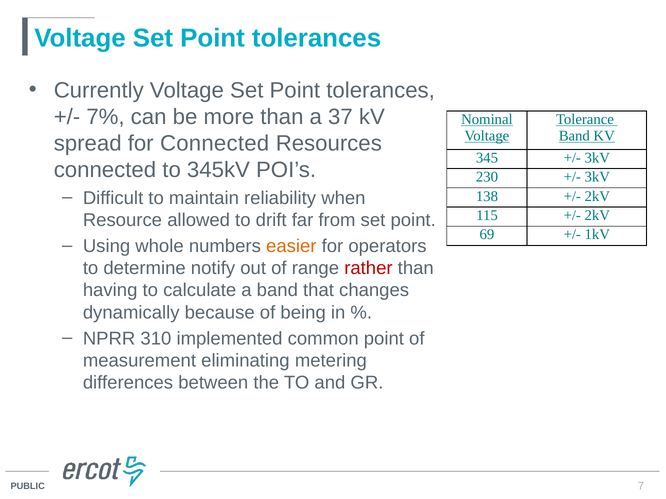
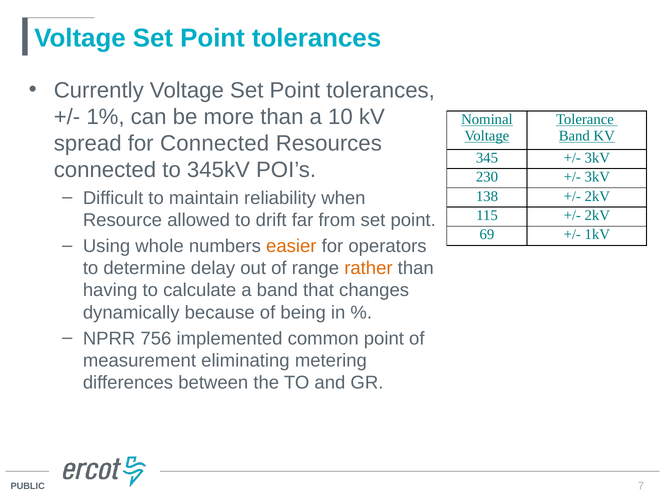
7%: 7% -> 1%
37: 37 -> 10
notify: notify -> delay
rather colour: red -> orange
310: 310 -> 756
